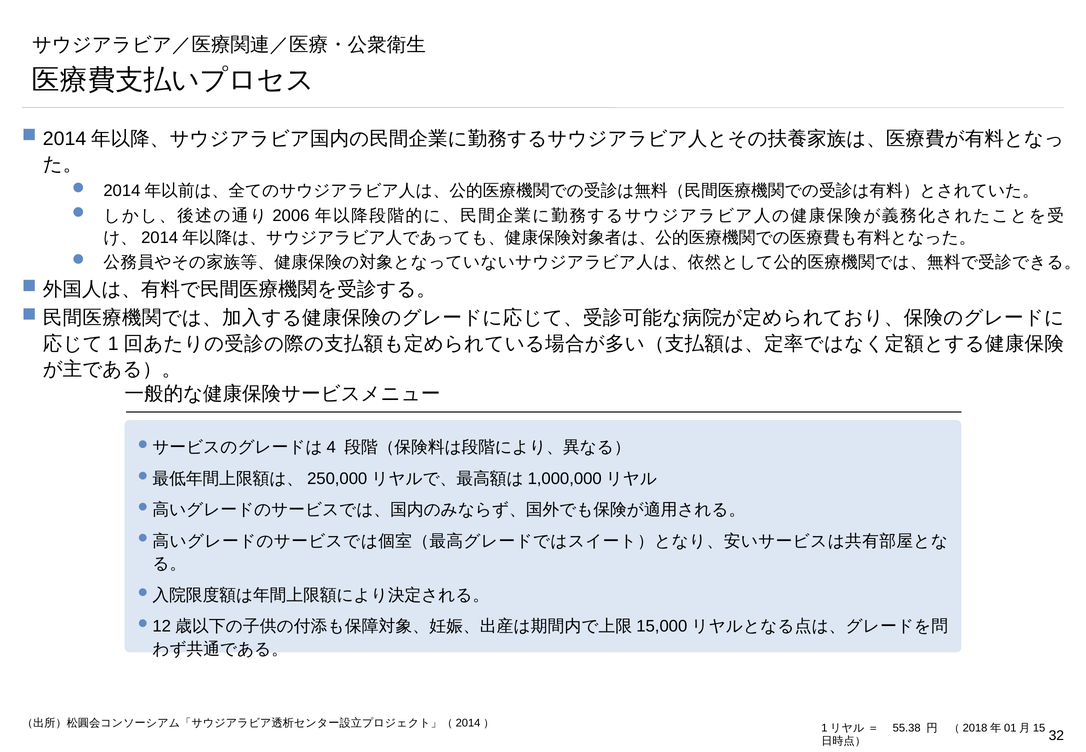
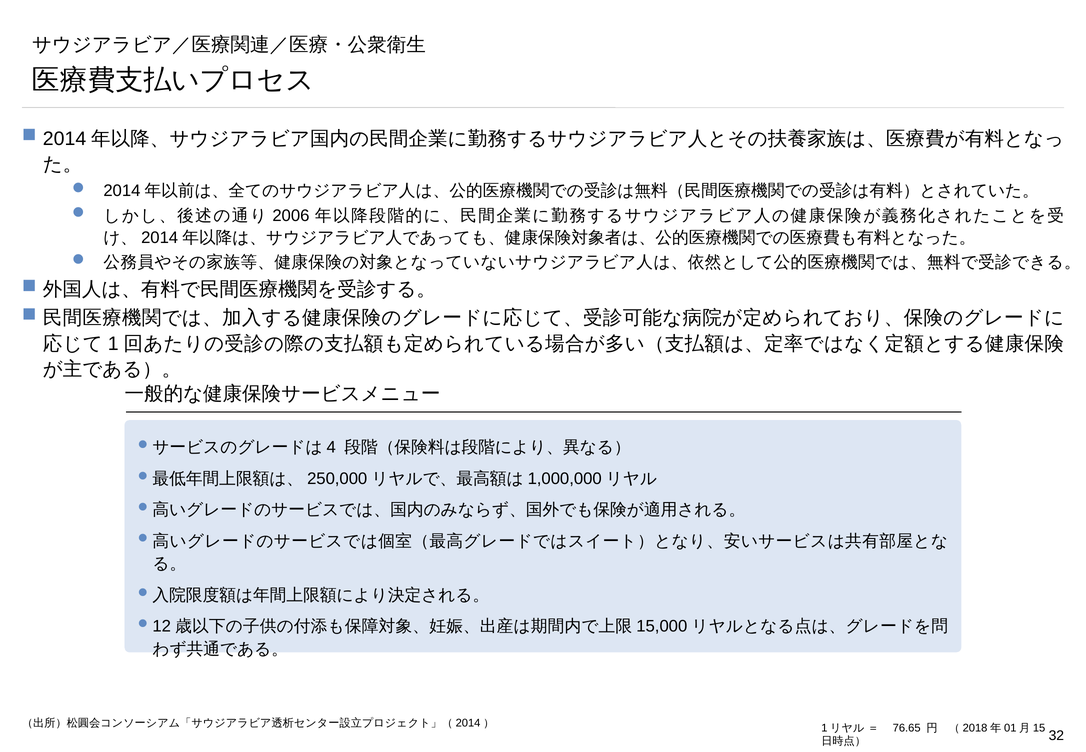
55.38: 55.38 -> 76.65
